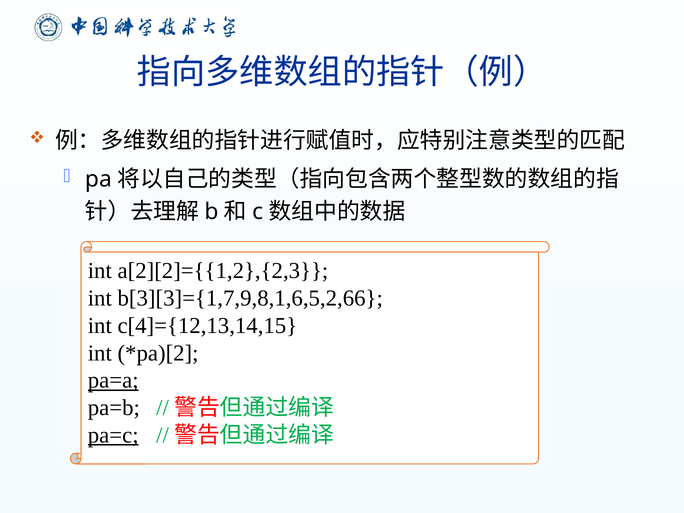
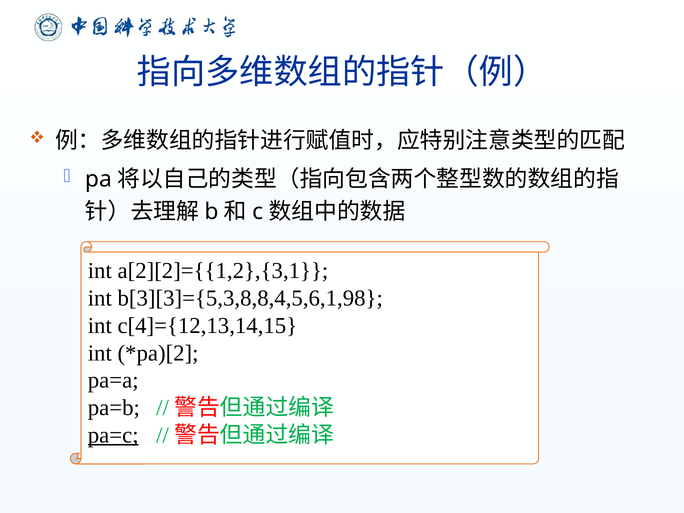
a[2][2]={{1,2},{2,3: a[2][2]={{1,2},{2,3 -> a[2][2]={{1,2},{3,1
b[3][3]={1,7,9,8,1,6,5,2,66: b[3][3]={1,7,9,8,1,6,5,2,66 -> b[3][3]={5,3,8,8,4,5,6,1,98
pa=a underline: present -> none
